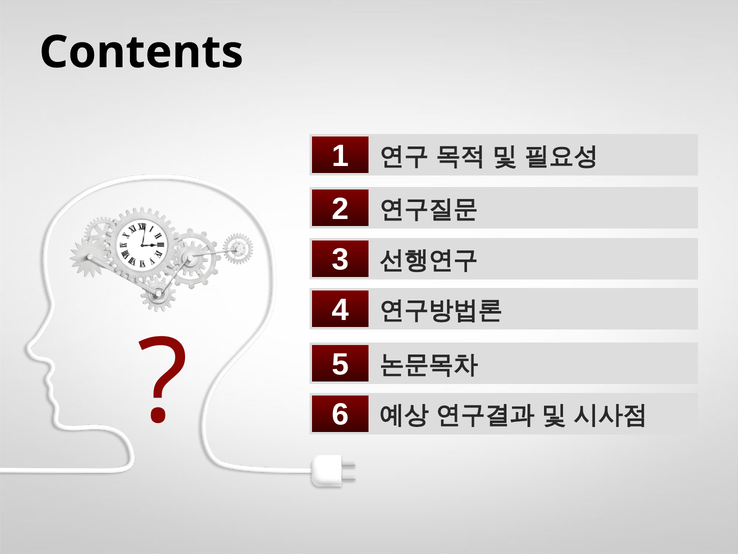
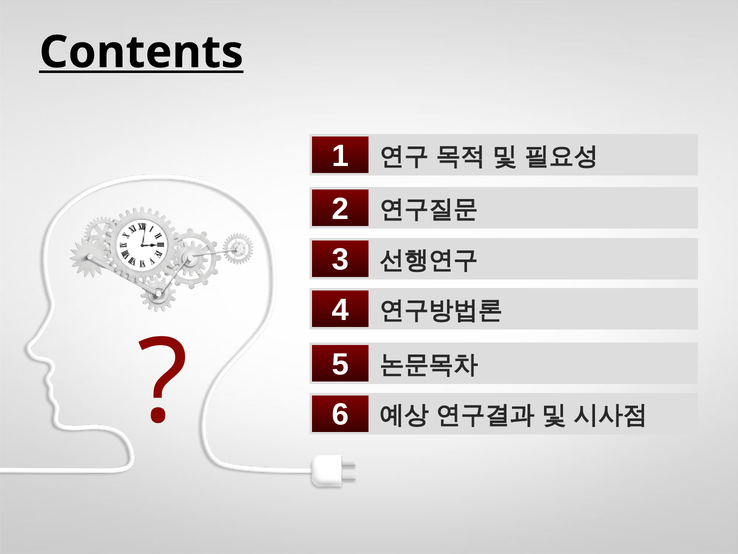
Contents underline: none -> present
